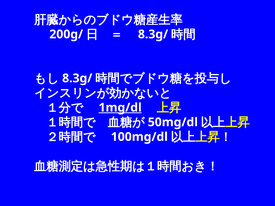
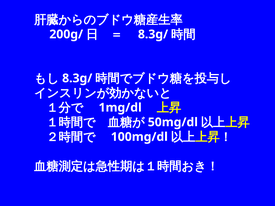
1mg/dl underline: present -> none
